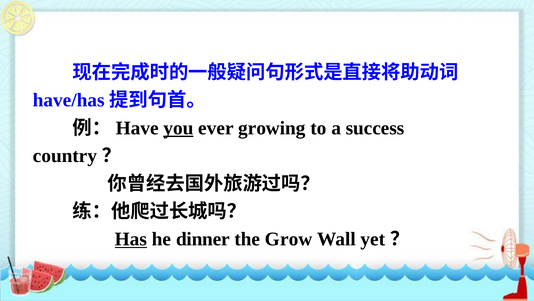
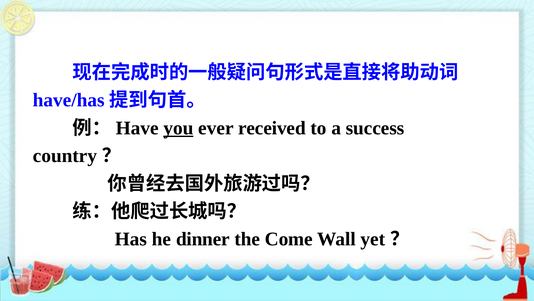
growing: growing -> received
Has underline: present -> none
Grow: Grow -> Come
